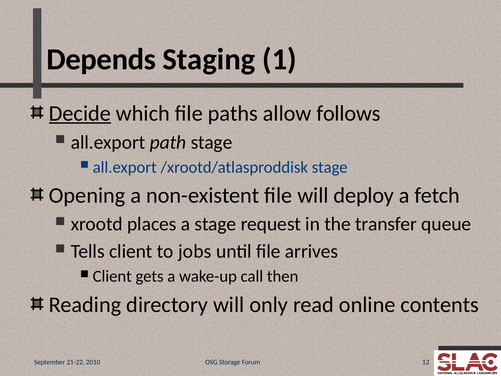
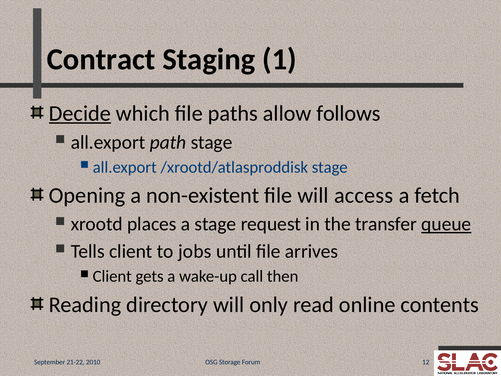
Depends: Depends -> Contract
deploy: deploy -> access
queue underline: none -> present
